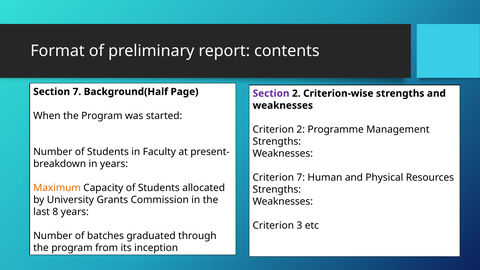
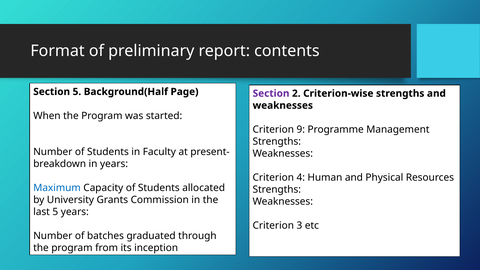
Section 7: 7 -> 5
Criterion 2: 2 -> 9
Criterion 7: 7 -> 4
Maximum colour: orange -> blue
last 8: 8 -> 5
